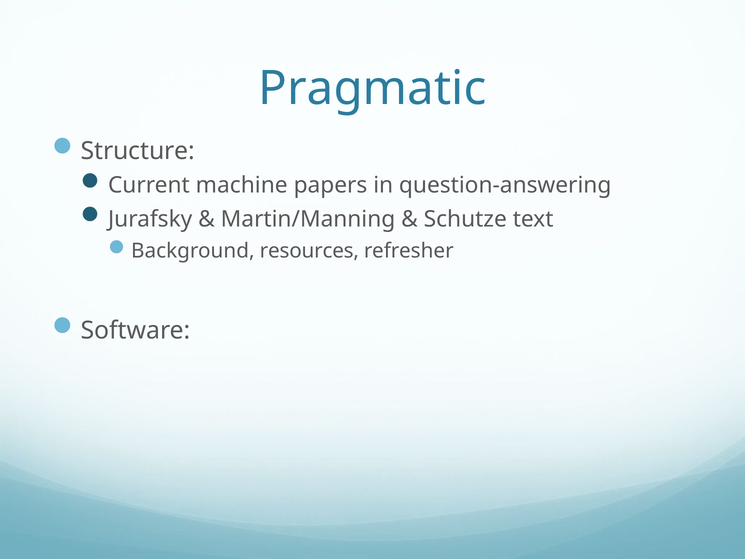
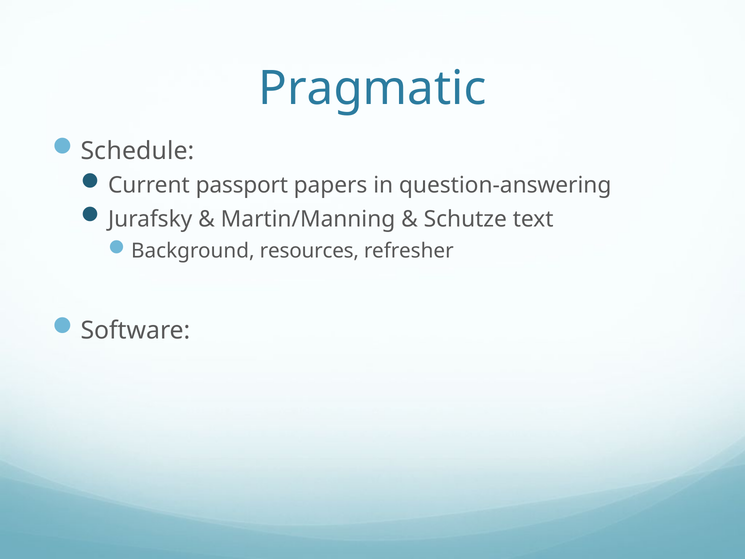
Structure: Structure -> Schedule
machine: machine -> passport
